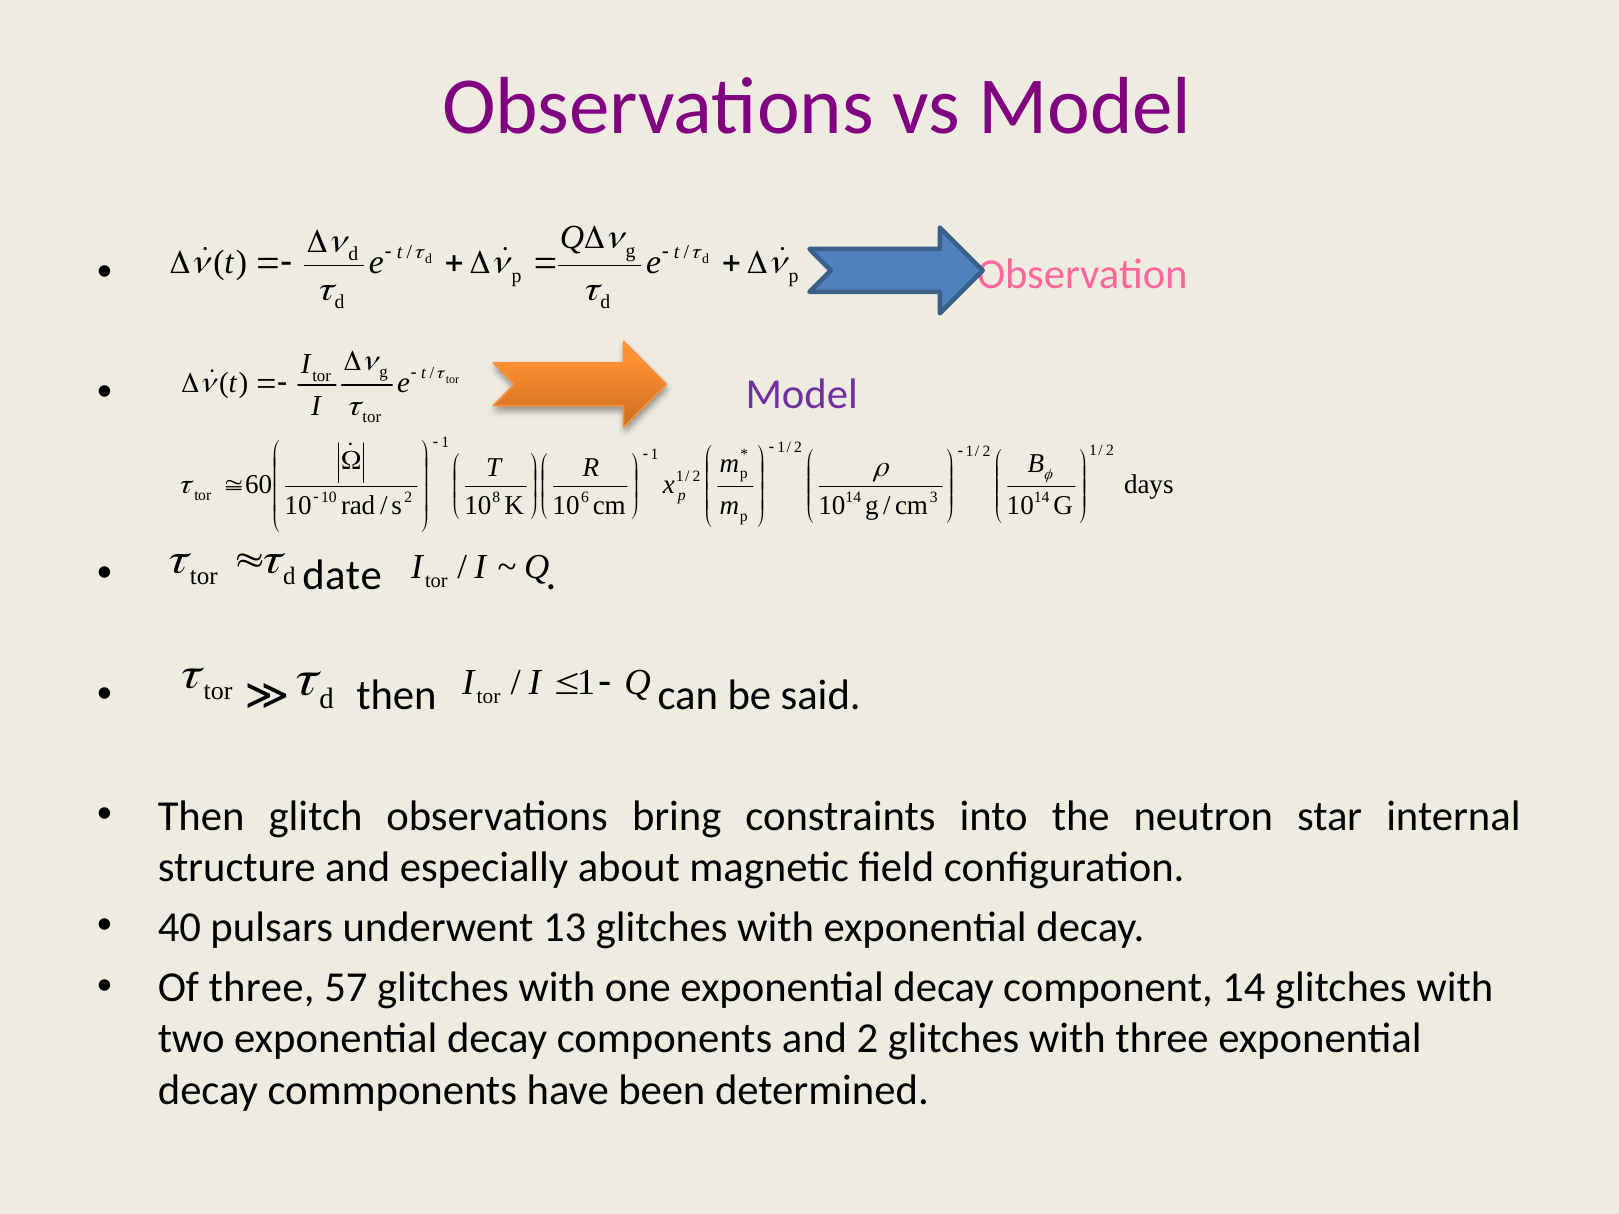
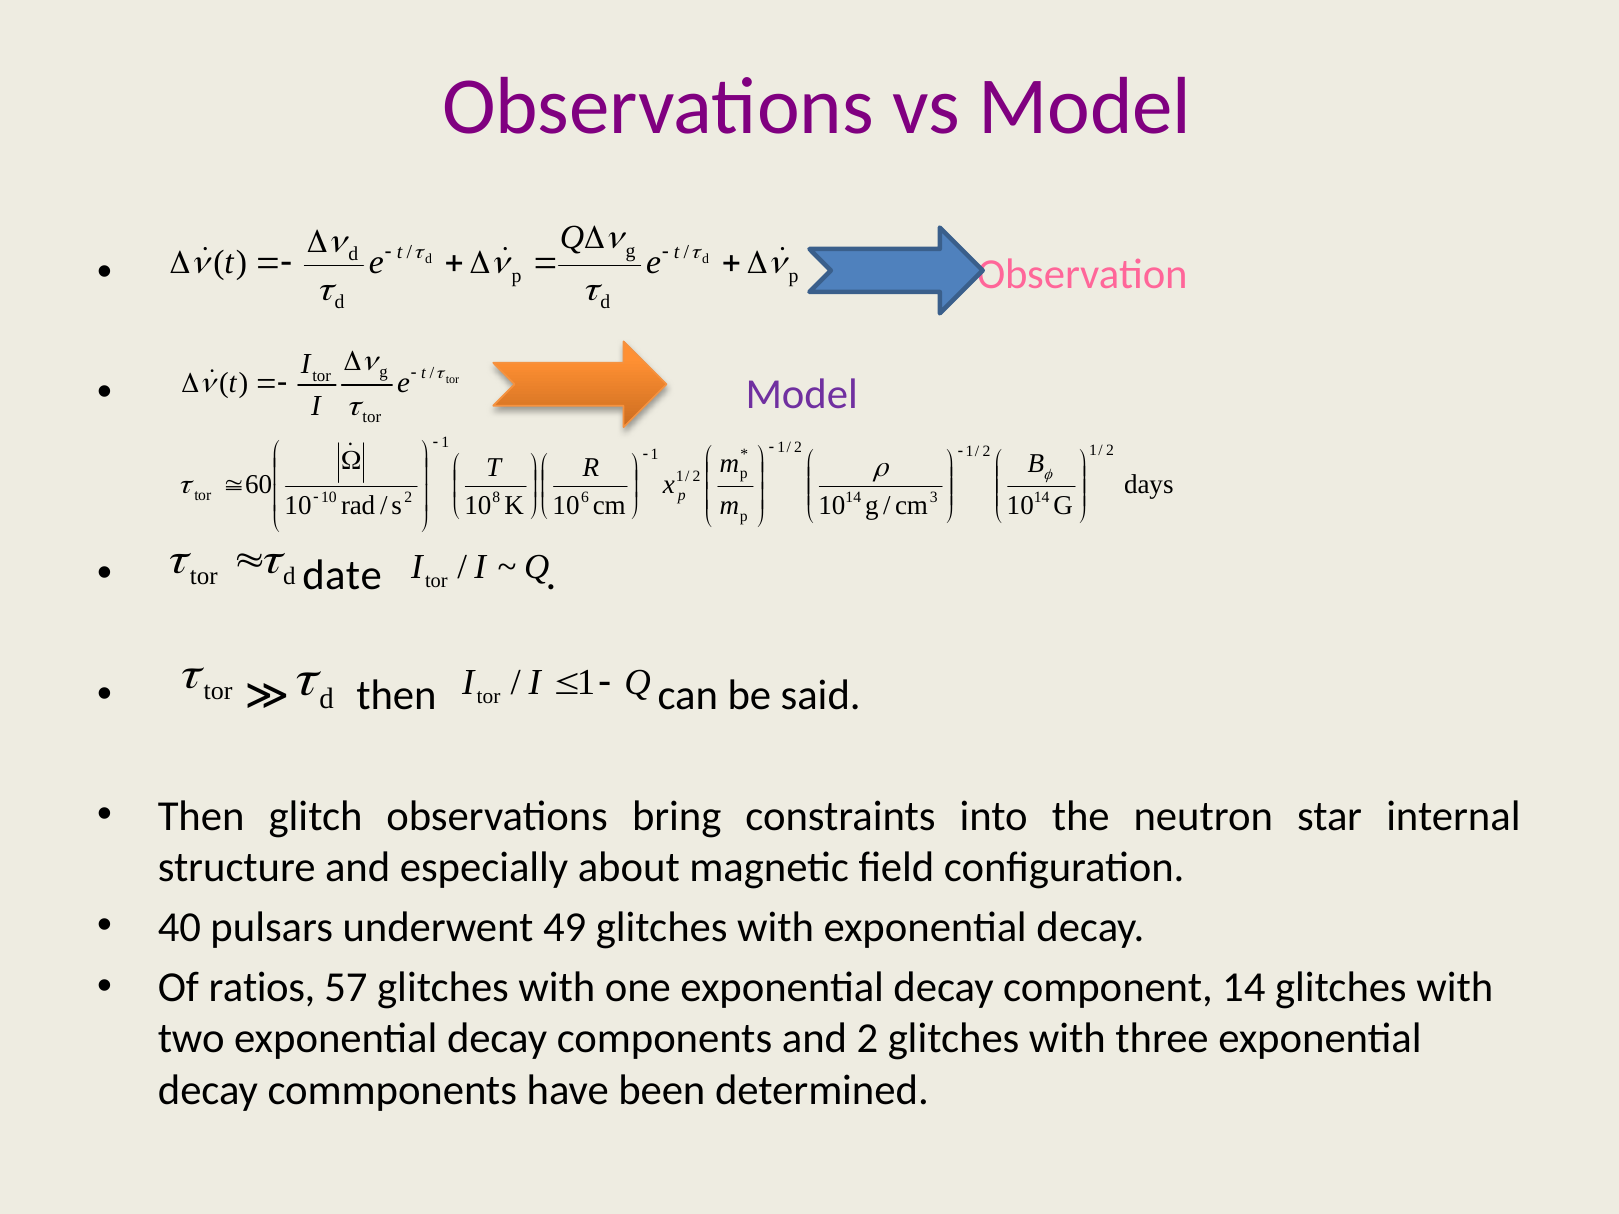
13: 13 -> 49
Of three: three -> ratios
